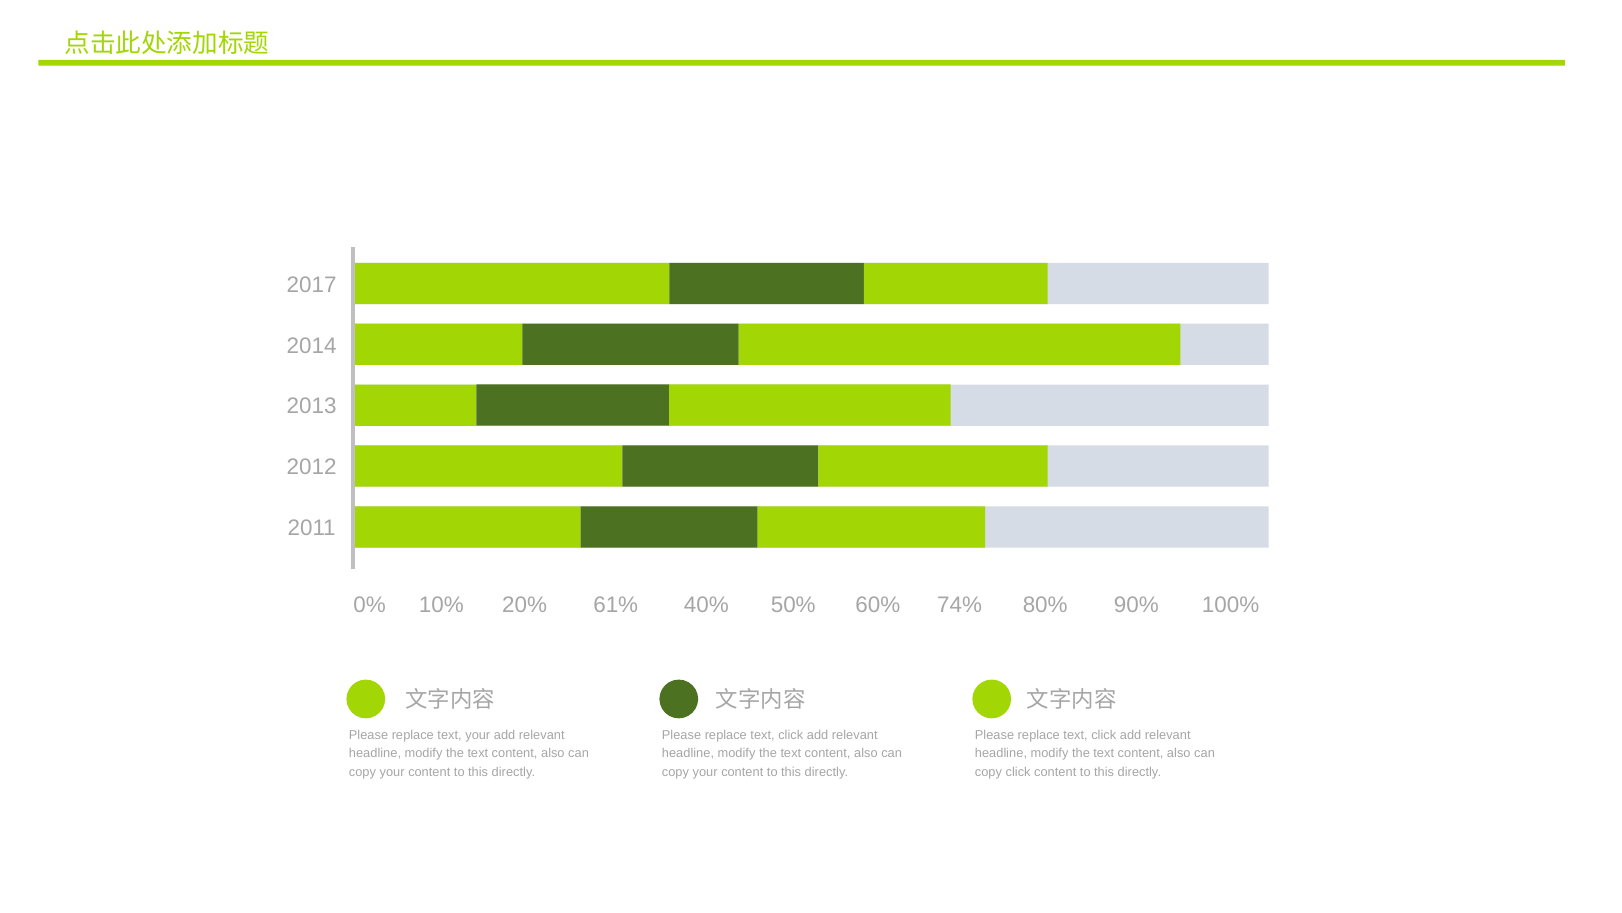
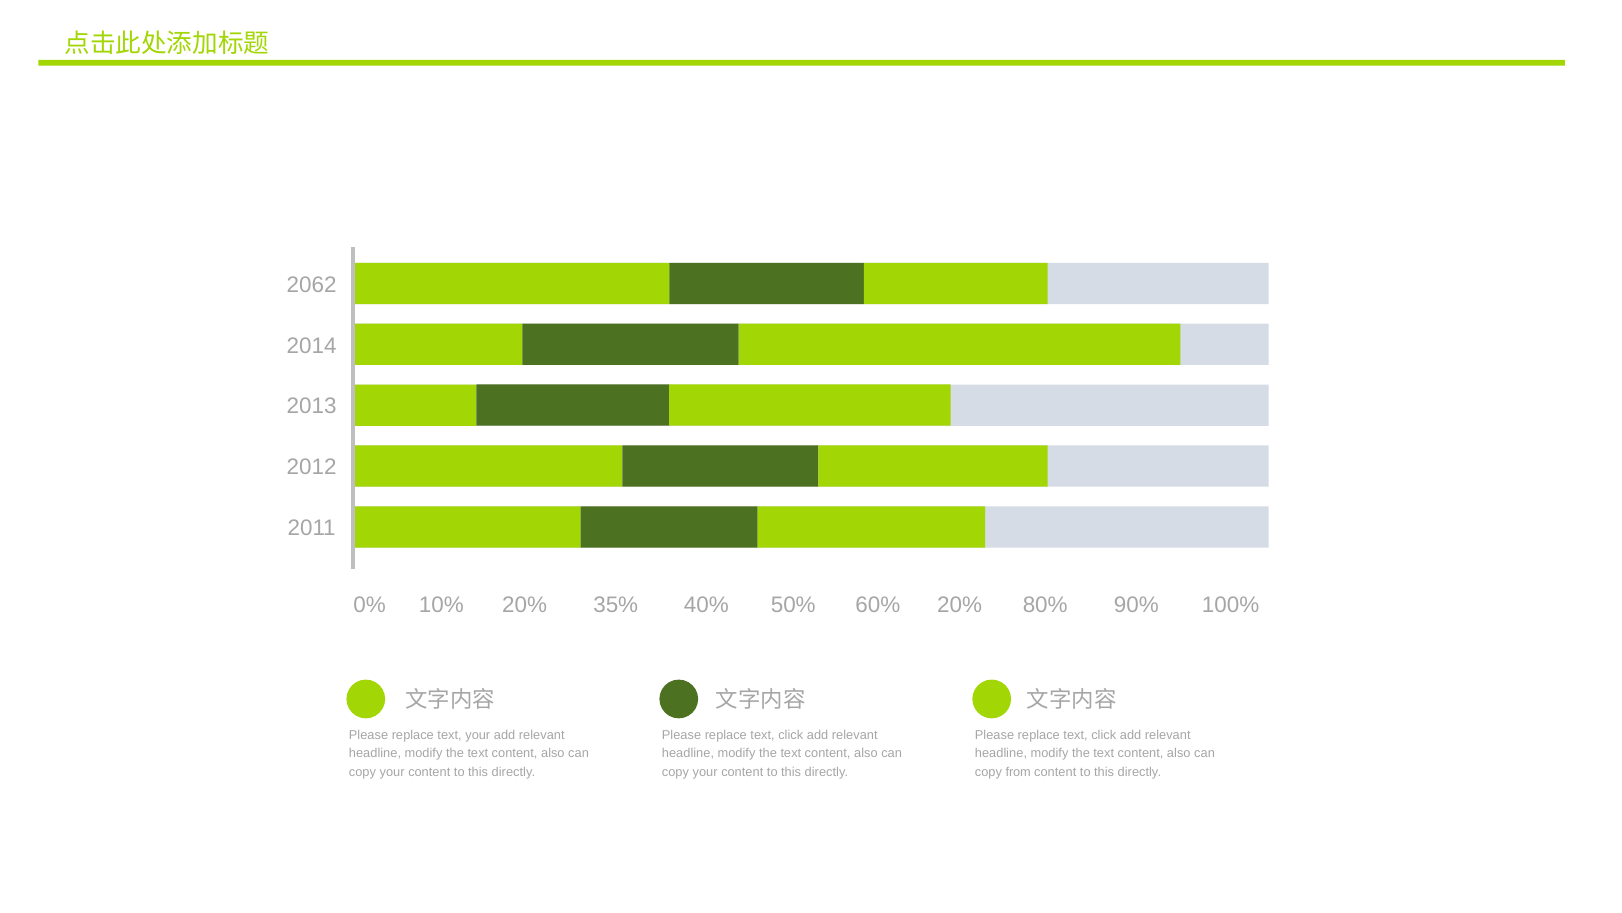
2017: 2017 -> 2062
61%: 61% -> 35%
20% 74%: 74% -> 20%
copy click: click -> from
